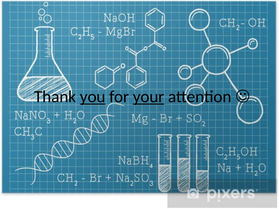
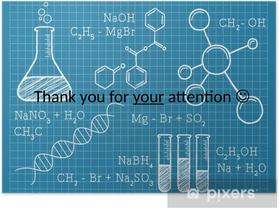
you underline: present -> none
